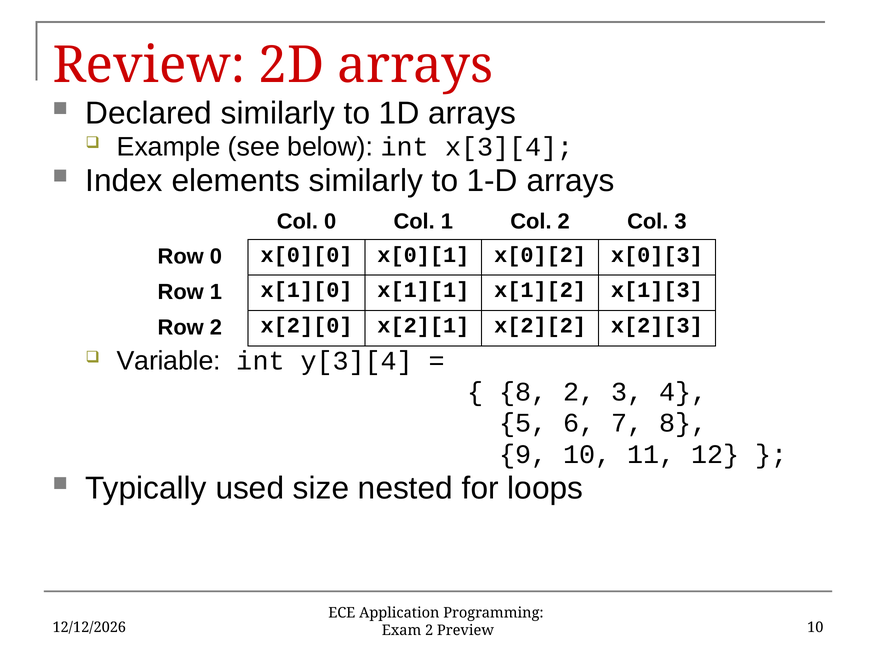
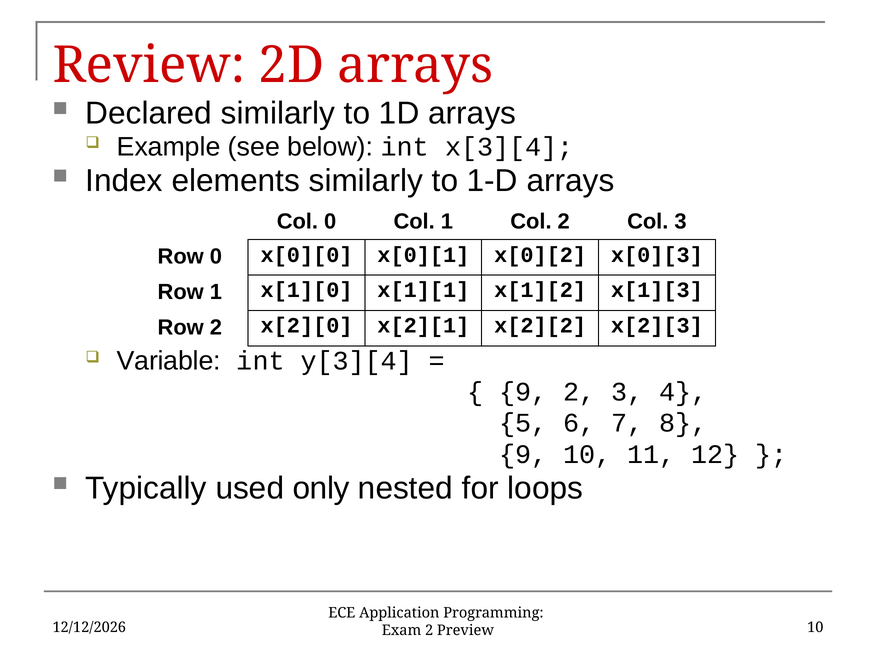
8 at (523, 392): 8 -> 9
size: size -> only
